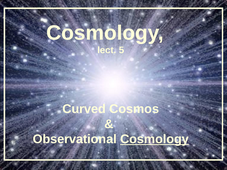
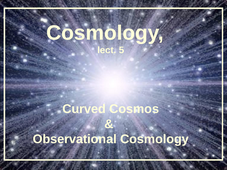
Cosmology at (154, 139) underline: present -> none
